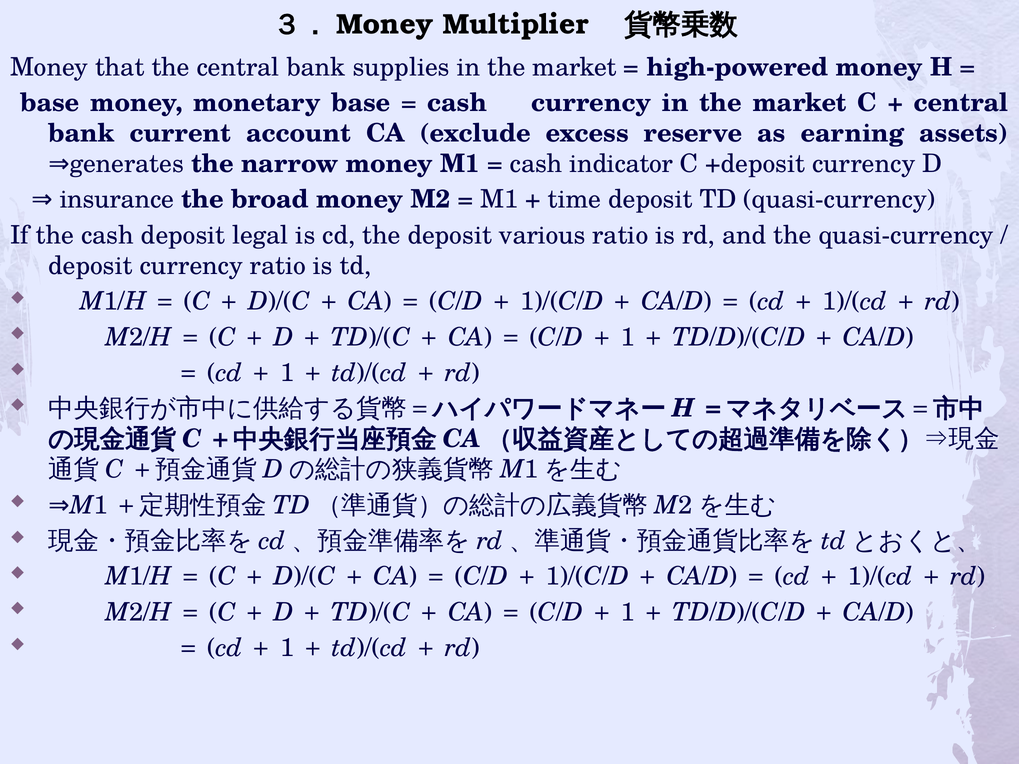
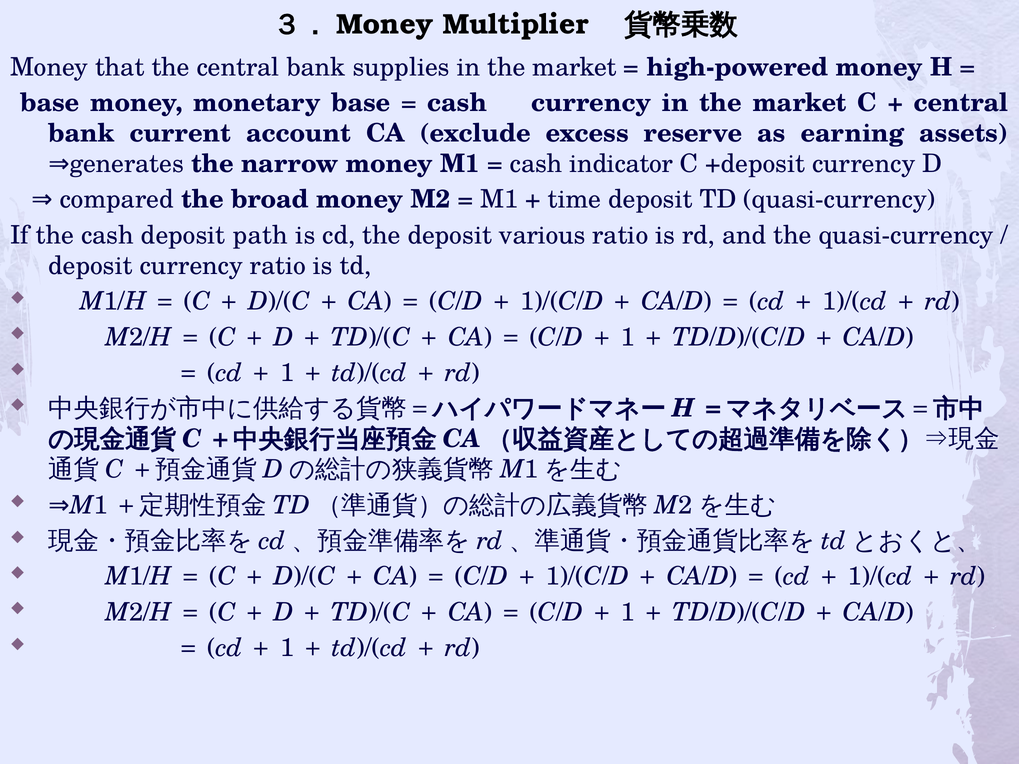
insurance: insurance -> compared
legal: legal -> path
